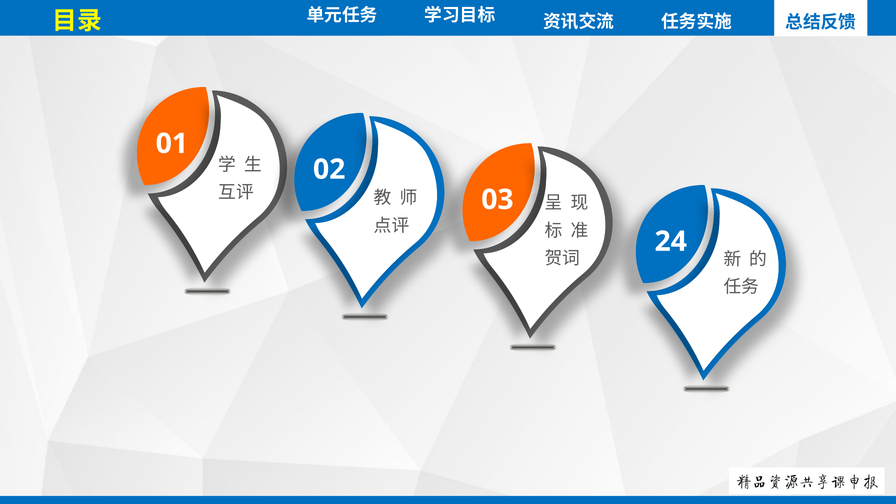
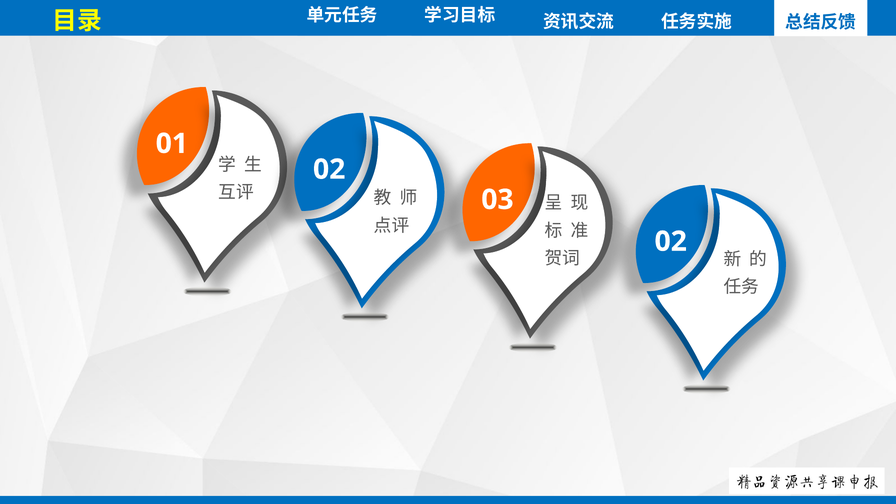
24 at (671, 242): 24 -> 02
